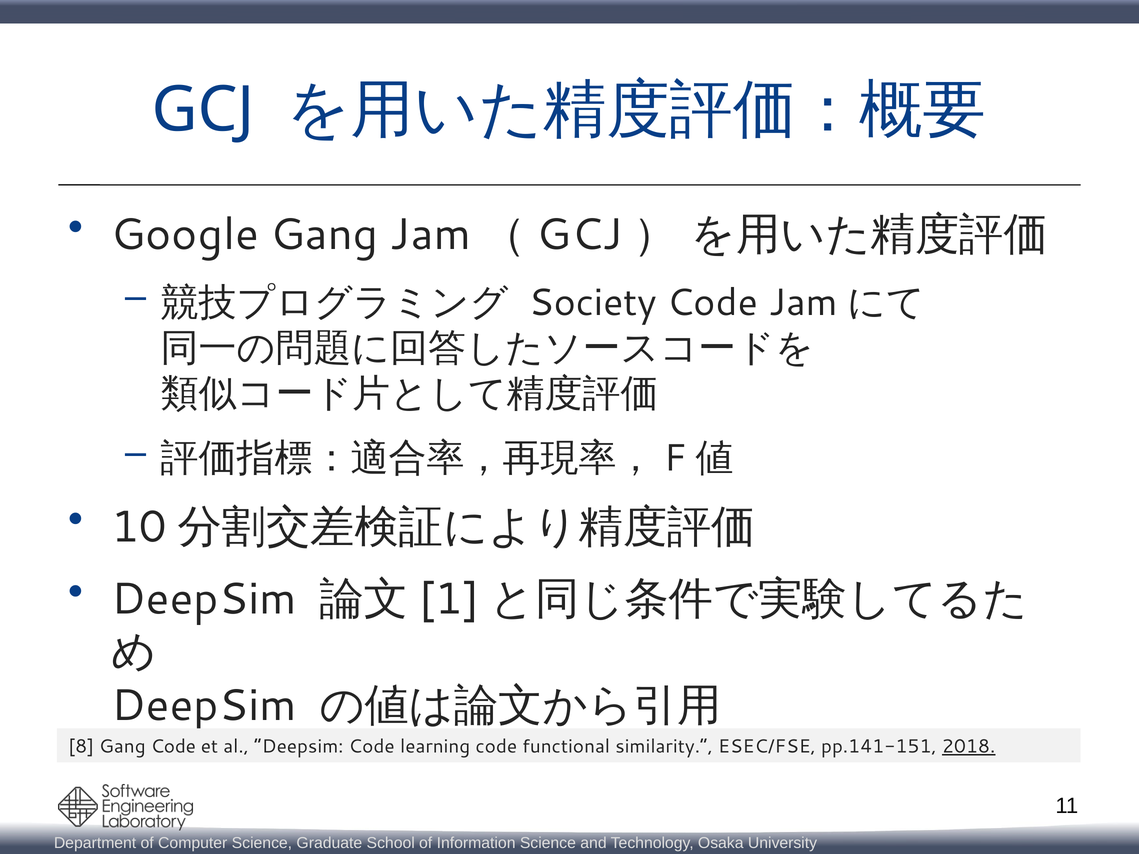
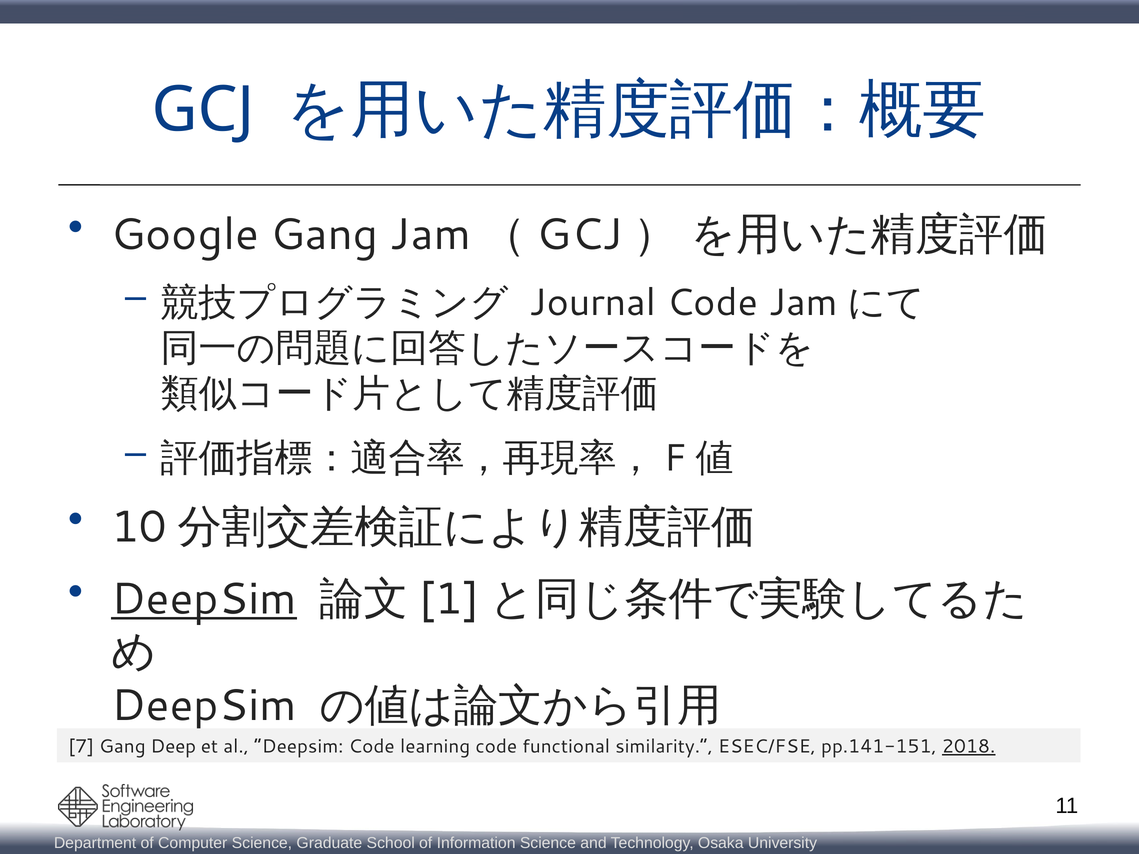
Society: Society -> Journal
DeepSim at (204, 599) underline: none -> present
8: 8 -> 7
Gang Code: Code -> Deep
